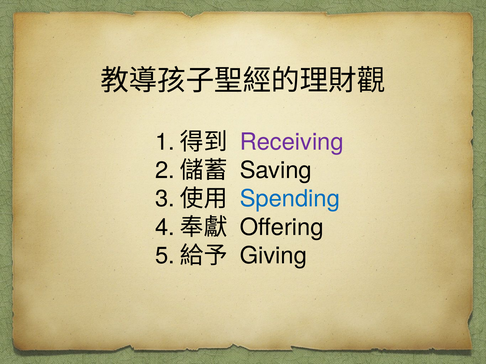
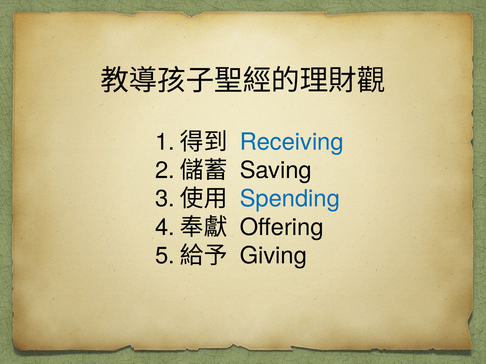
Receiving colour: purple -> blue
